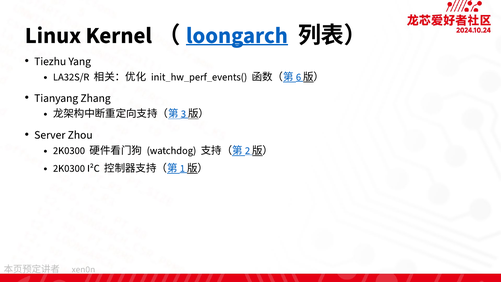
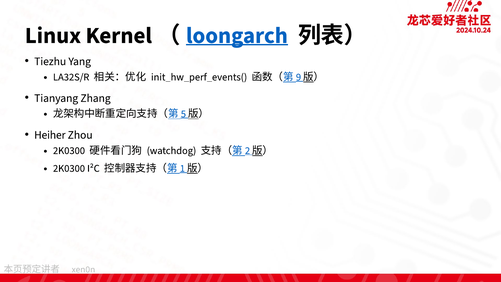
6: 6 -> 9
3: 3 -> 5
Server: Server -> Heiher
